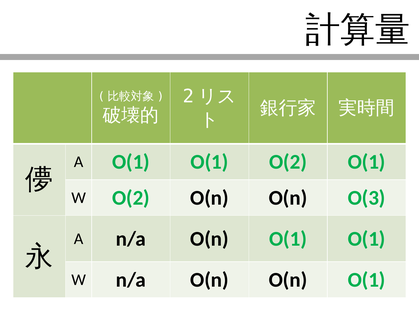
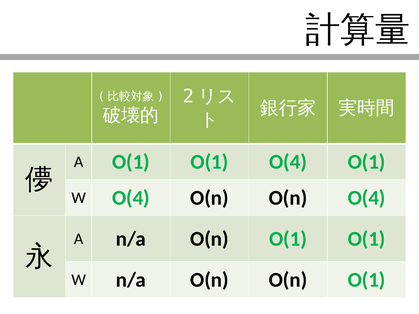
O(1 O(2: O(2 -> O(4
W O(2: O(2 -> O(4
O(n O(3: O(3 -> O(4
